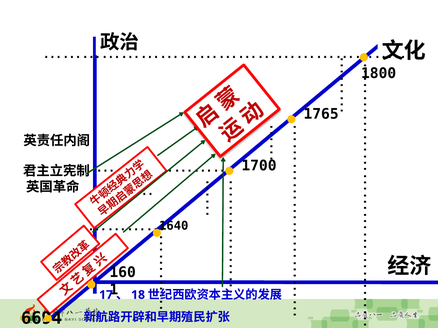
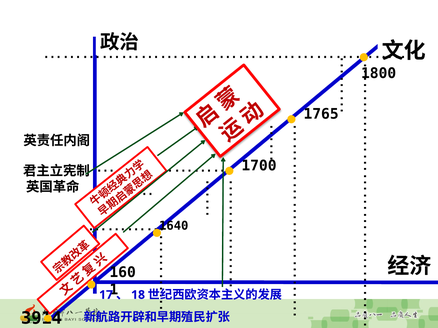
6694: 6694 -> 3914
